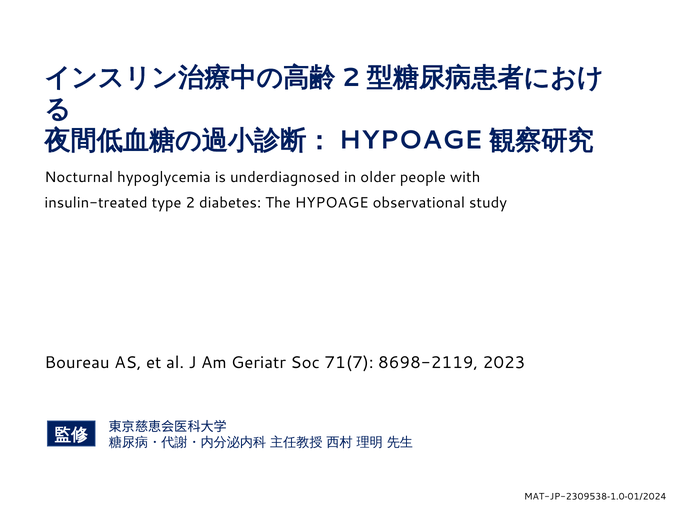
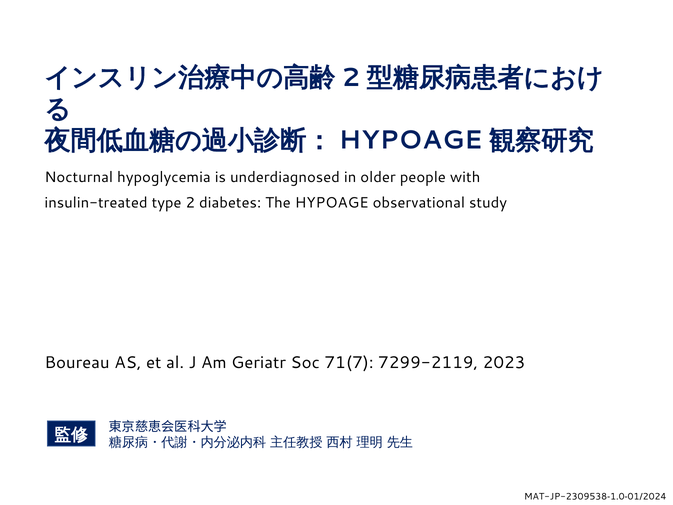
8698-2119: 8698-2119 -> 7299-2119
